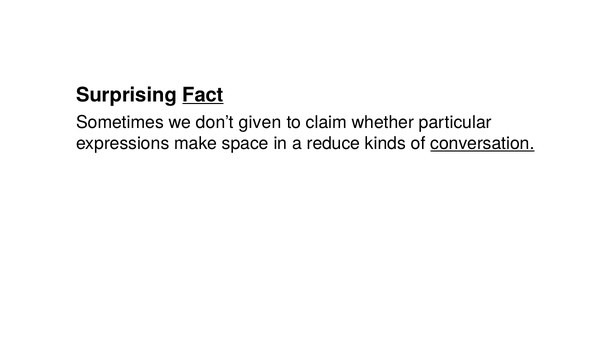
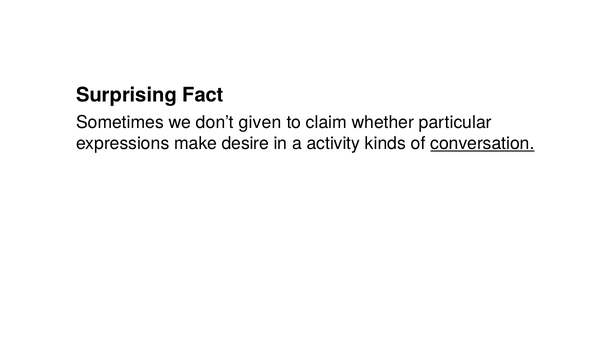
Fact underline: present -> none
space: space -> desire
reduce: reduce -> activity
